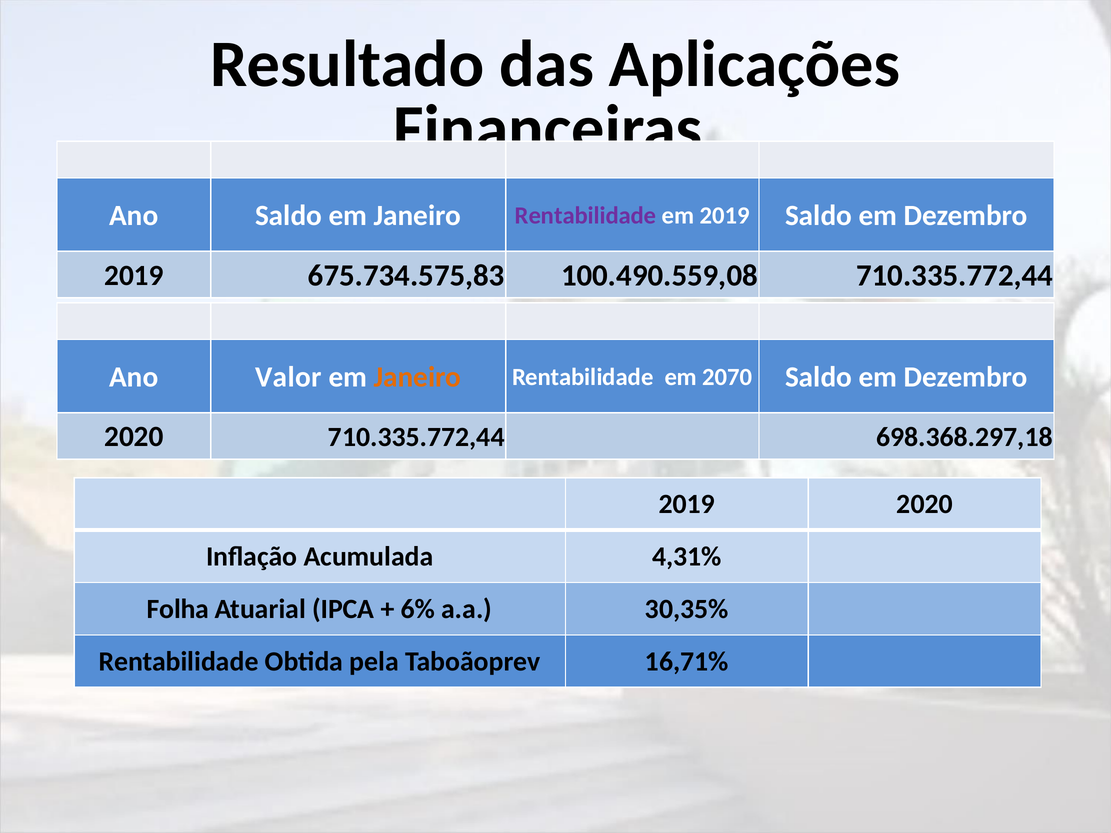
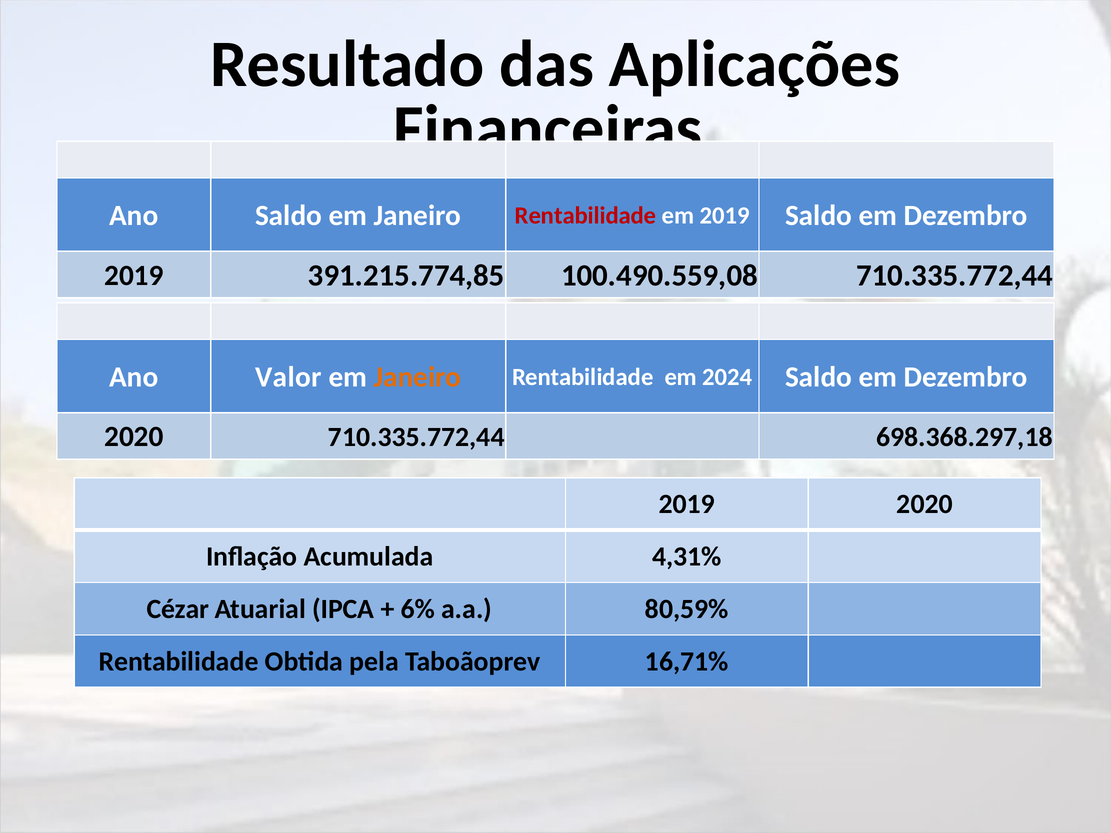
Rentabilidade at (586, 216) colour: purple -> red
675.734.575,83: 675.734.575,83 -> 391.215.774,85
2070: 2070 -> 2024
Folha: Folha -> Cézar
30,35%: 30,35% -> 80,59%
